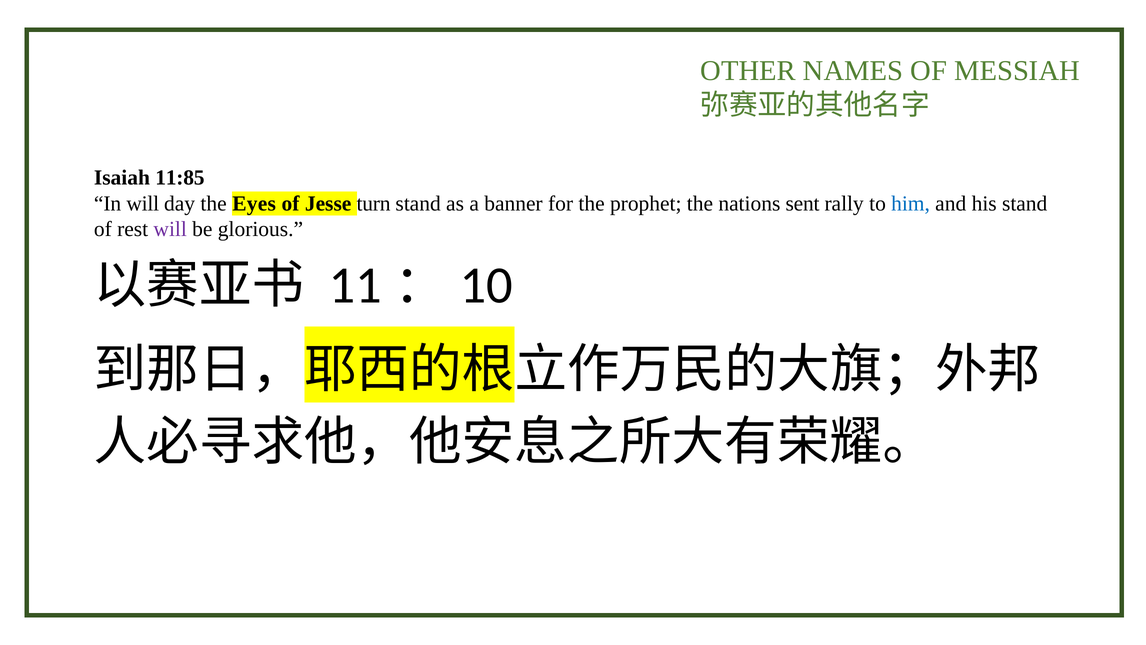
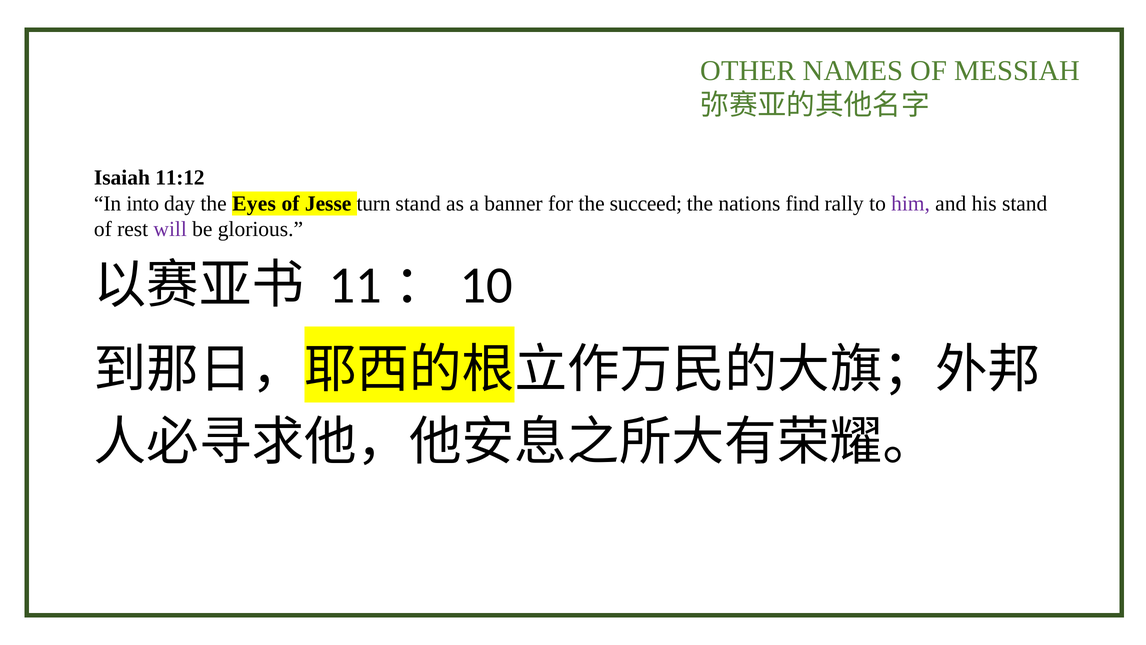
11:85: 11:85 -> 11:12
In will: will -> into
prophet: prophet -> succeed
sent: sent -> find
him colour: blue -> purple
